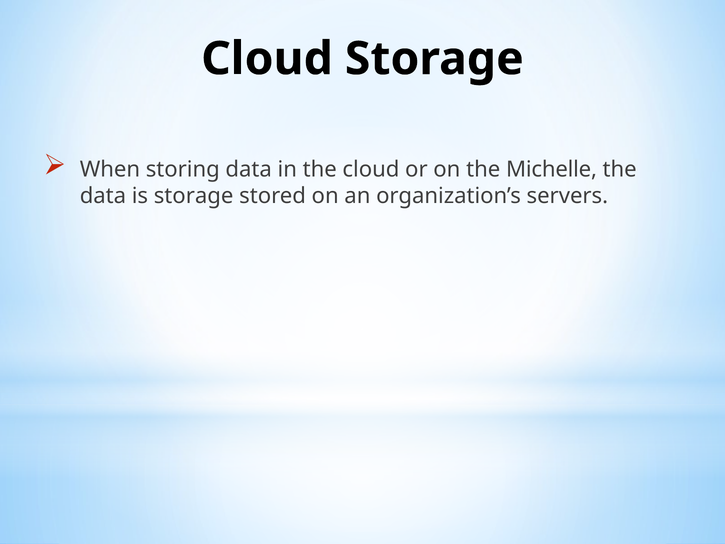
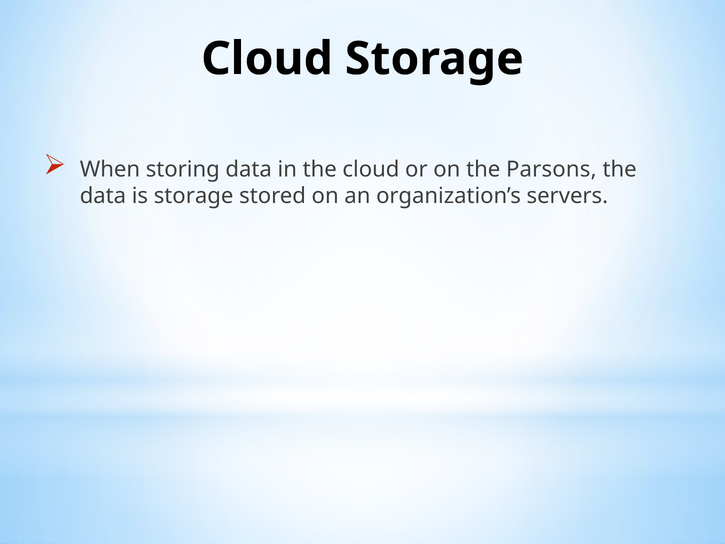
Michelle: Michelle -> Parsons
